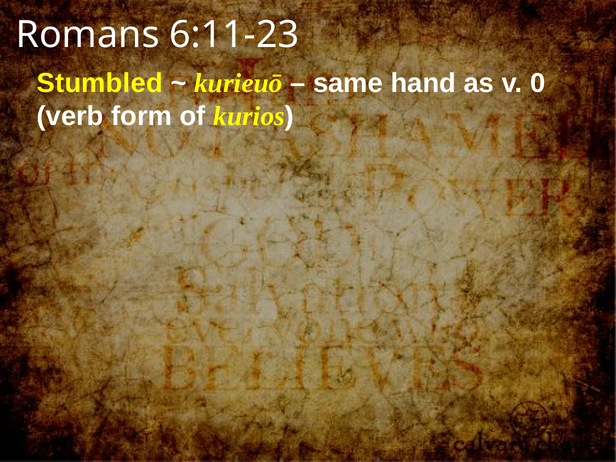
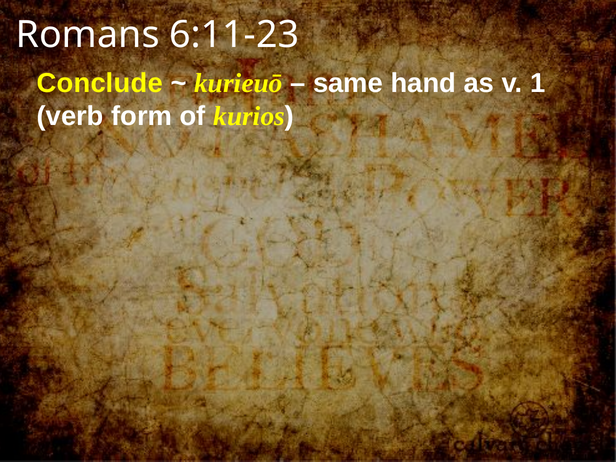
Stumbled: Stumbled -> Conclude
0: 0 -> 1
